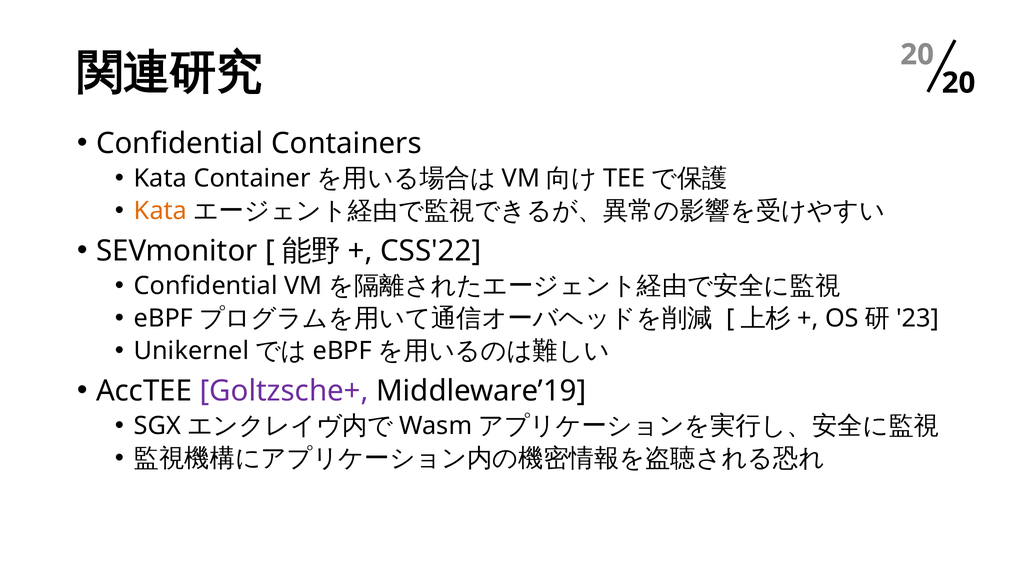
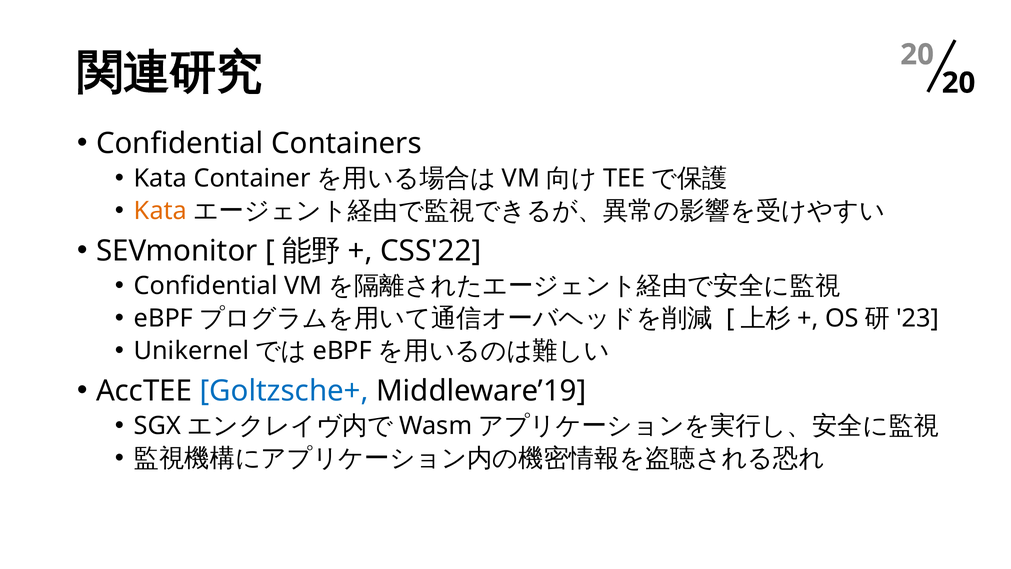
Goltzsche+ colour: purple -> blue
